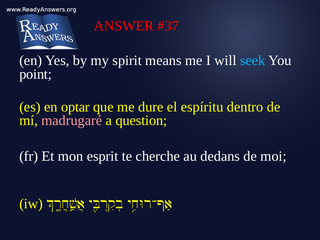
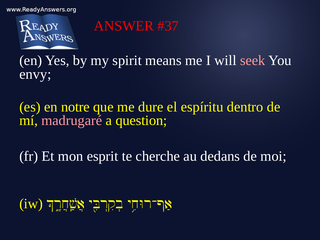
seek colour: light blue -> pink
point: point -> envy
optar: optar -> notre
